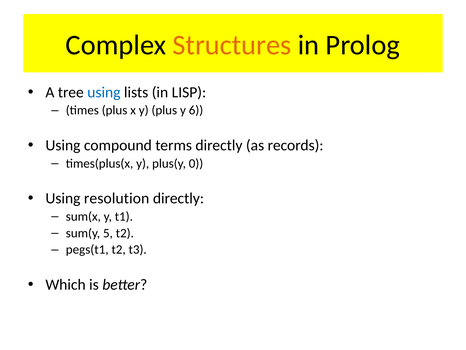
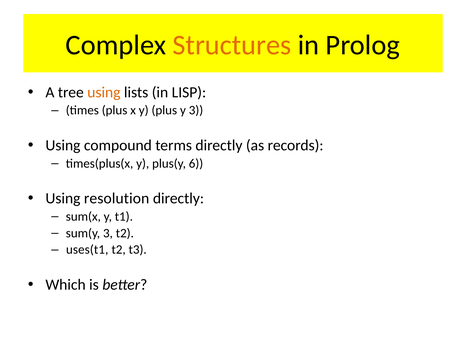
using at (104, 92) colour: blue -> orange
y 6: 6 -> 3
0: 0 -> 6
sum(y 5: 5 -> 3
pegs(t1: pegs(t1 -> uses(t1
